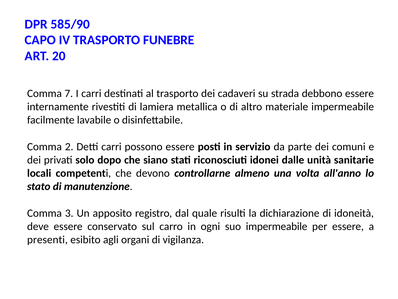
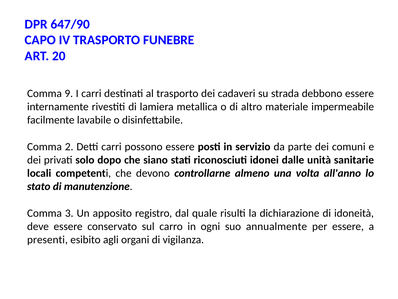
585/90: 585/90 -> 647/90
7: 7 -> 9
suo impermeabile: impermeabile -> annualmente
